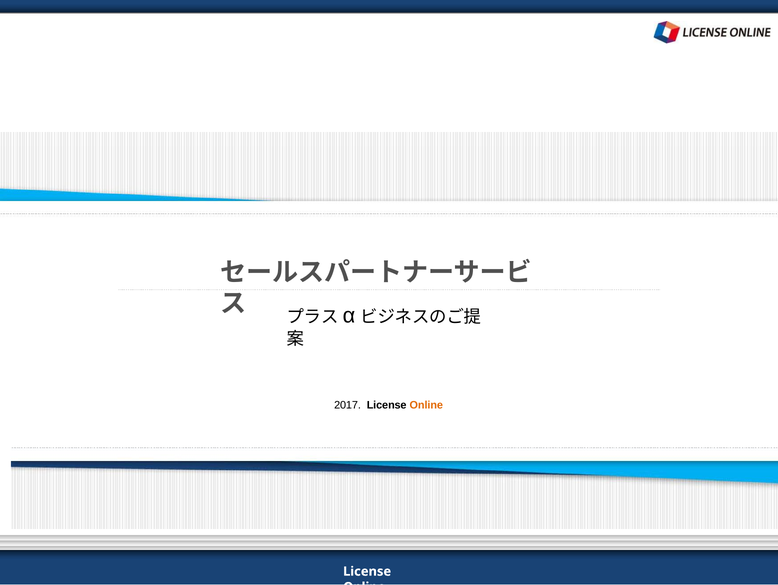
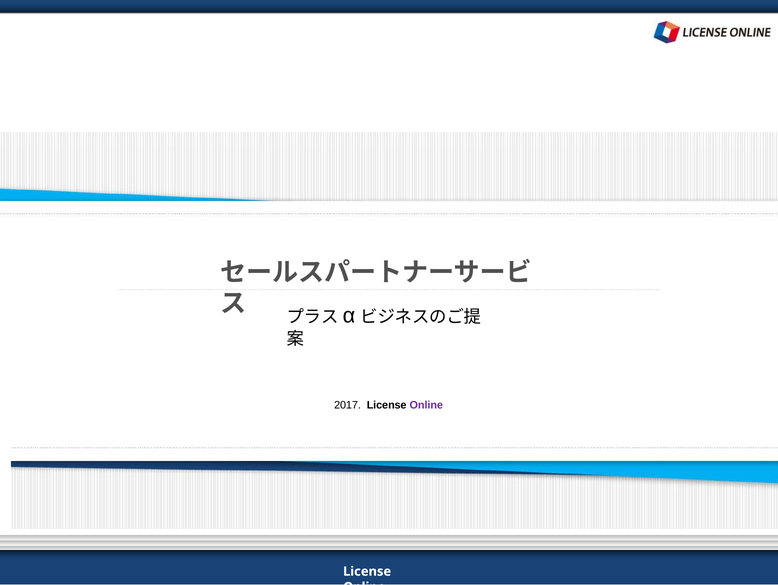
Online at (426, 405) colour: orange -> purple
